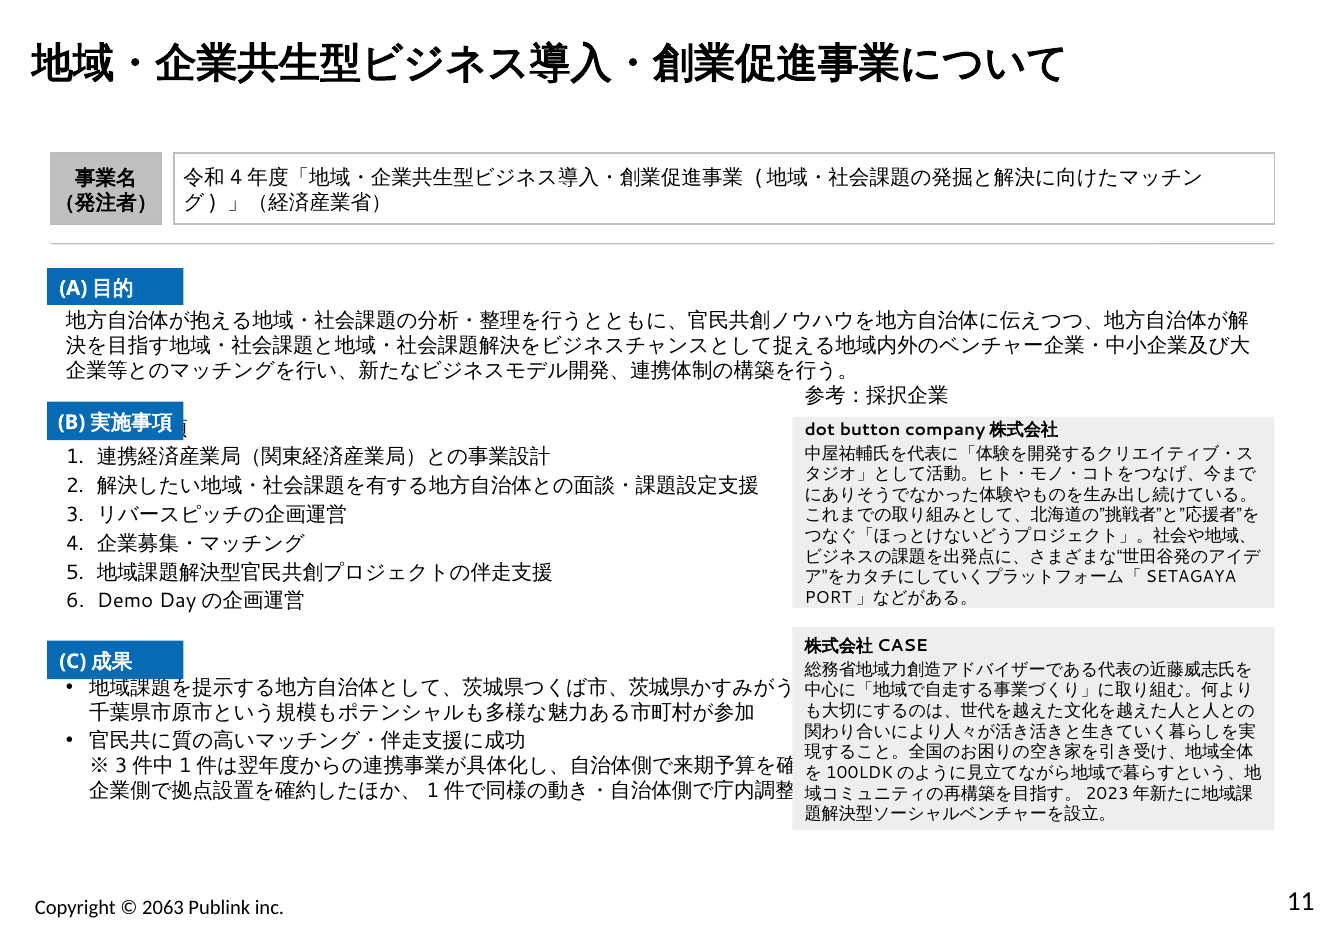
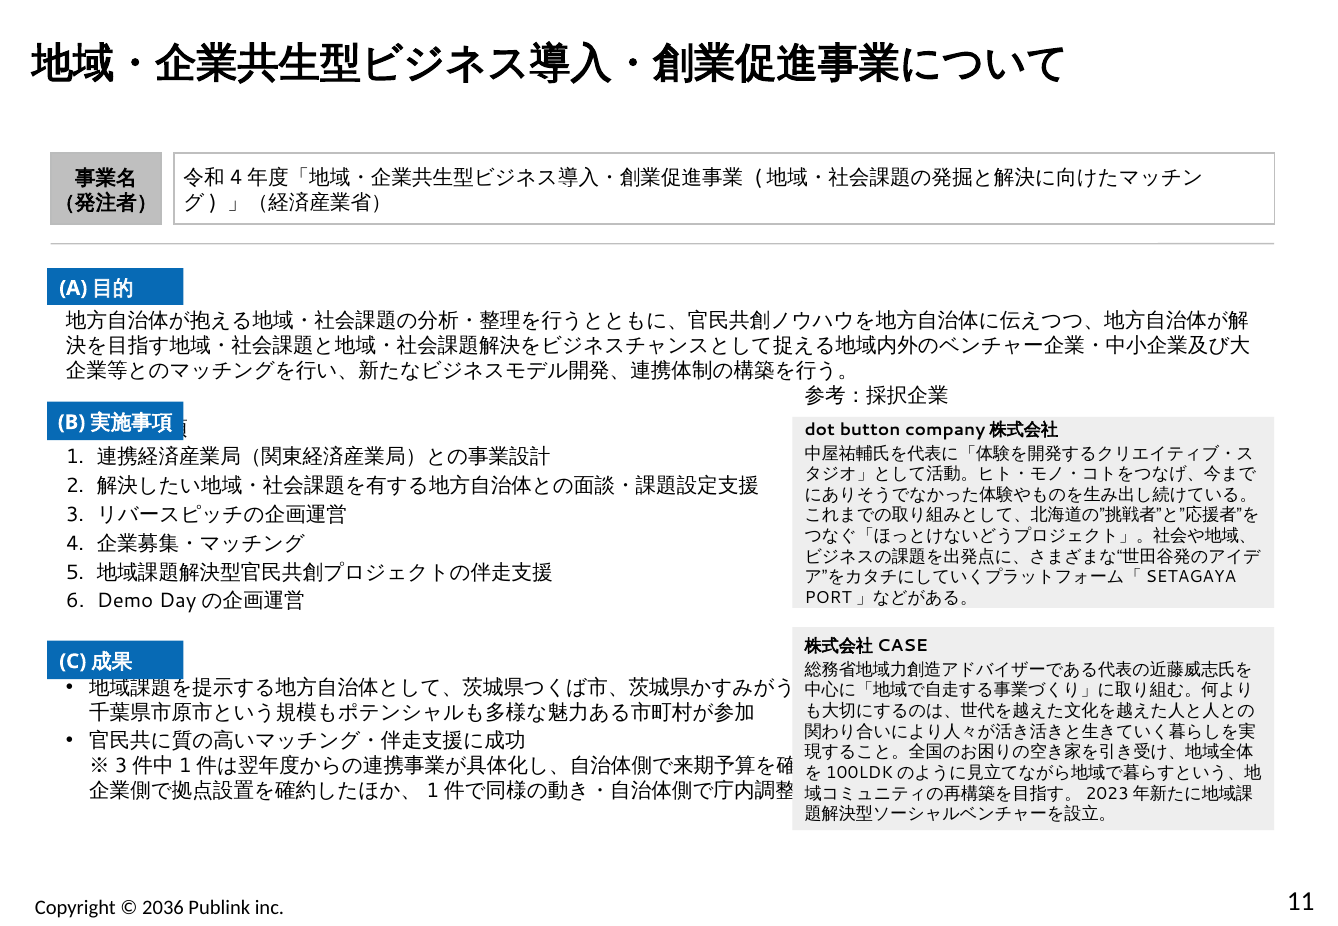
2063: 2063 -> 2036
